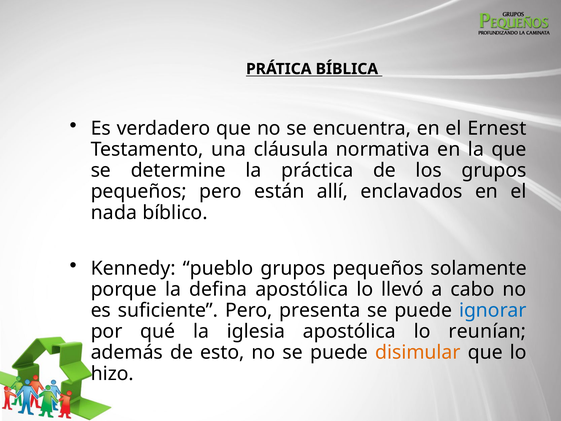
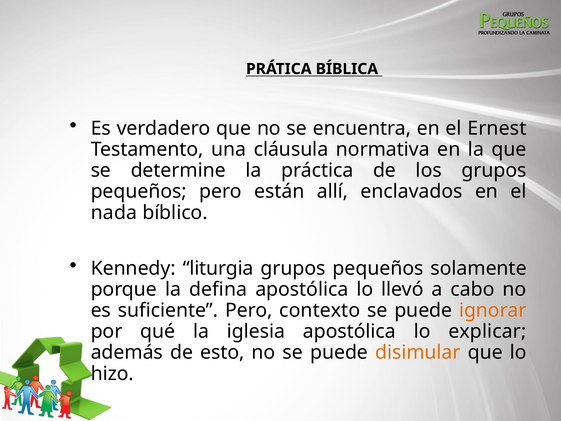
pueblo: pueblo -> liturgia
presenta: presenta -> contexto
ignorar colour: blue -> orange
reunían: reunían -> explicar
